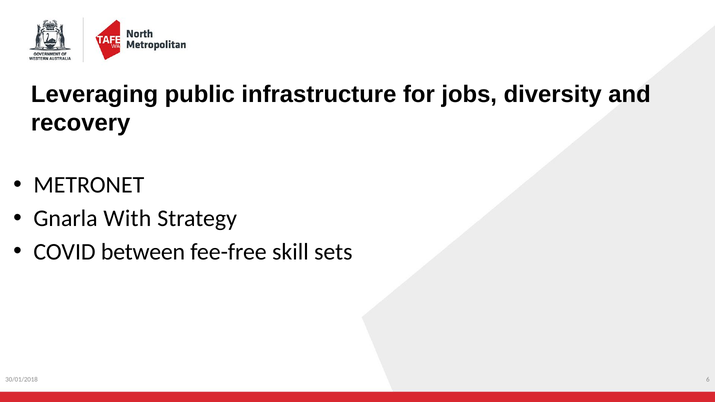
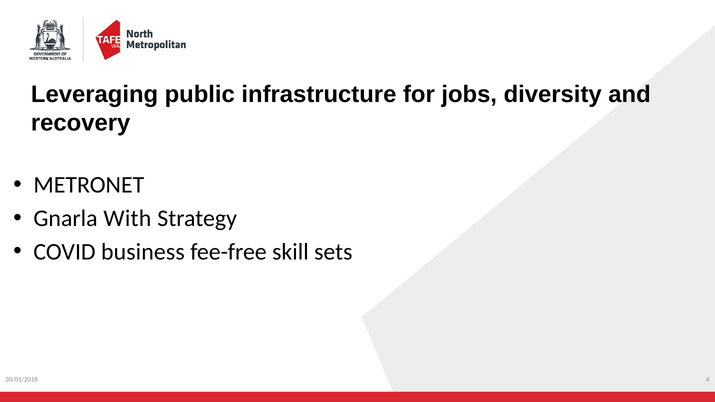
between: between -> business
